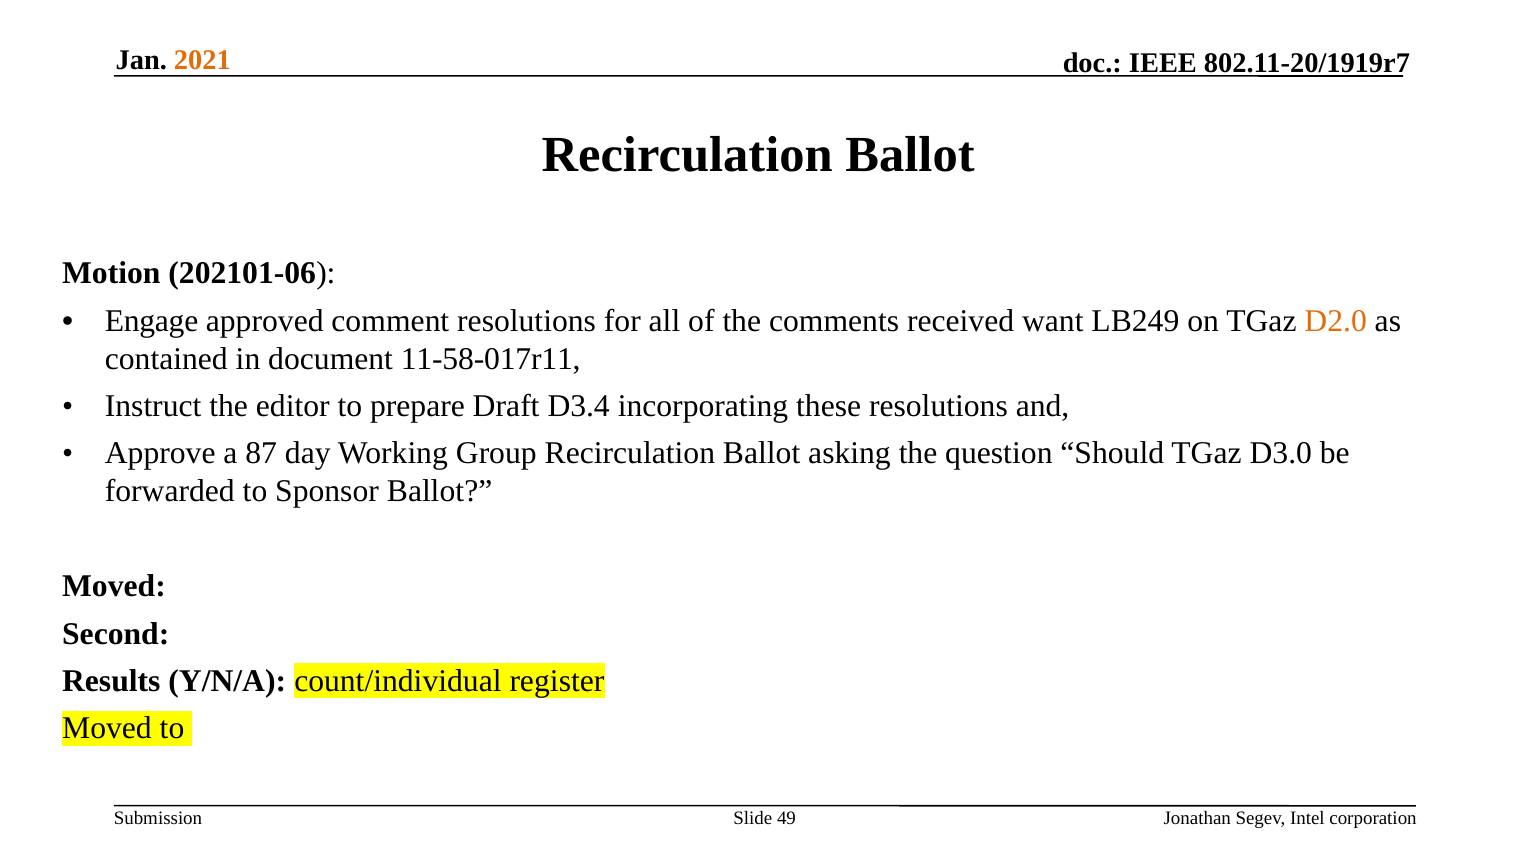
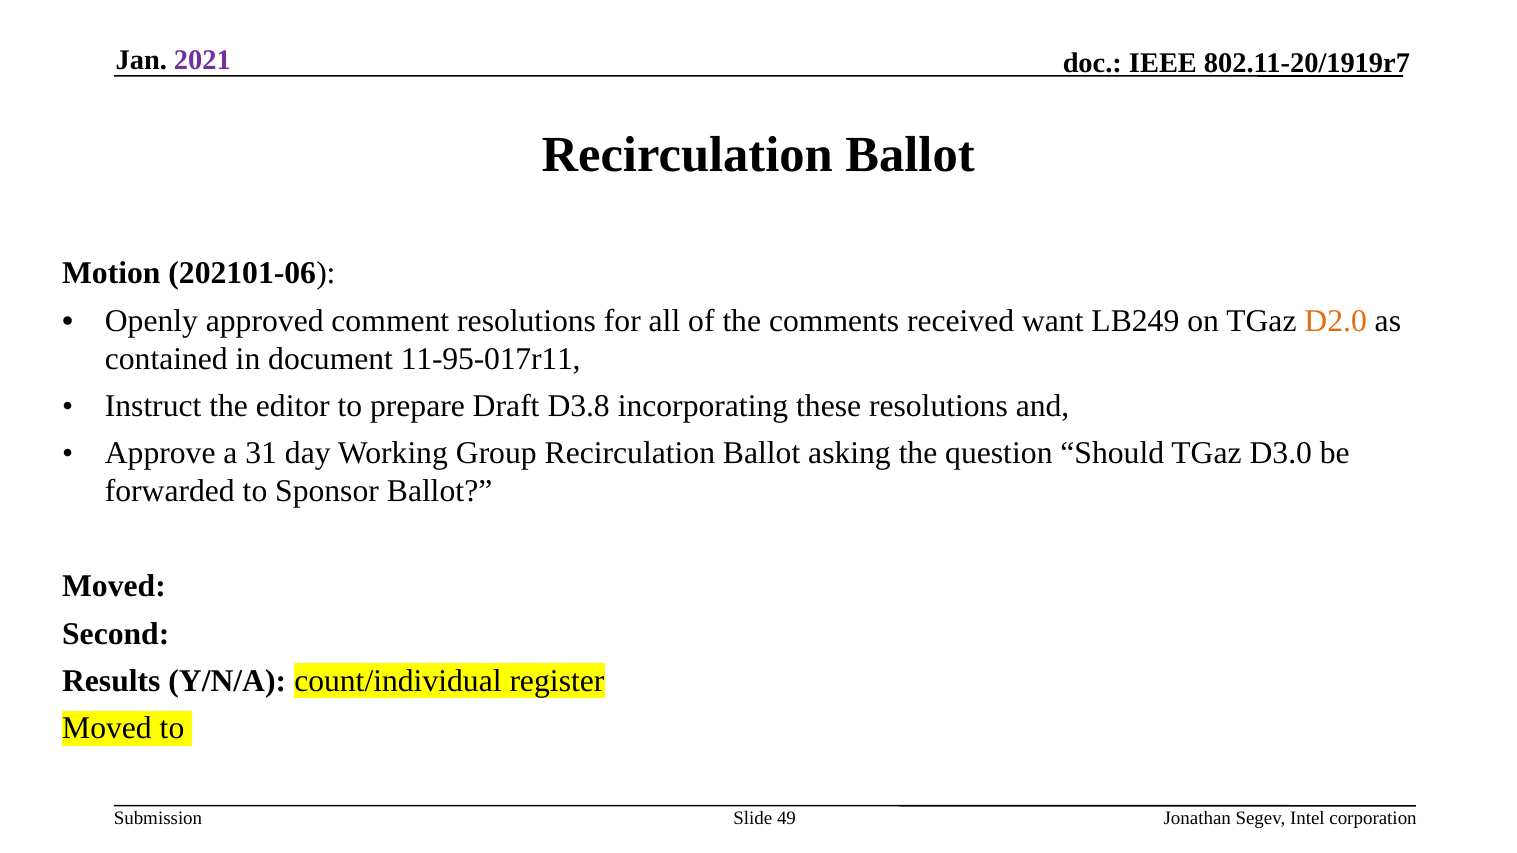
2021 colour: orange -> purple
Engage: Engage -> Openly
11-58-017r11: 11-58-017r11 -> 11-95-017r11
D3.4: D3.4 -> D3.8
87: 87 -> 31
